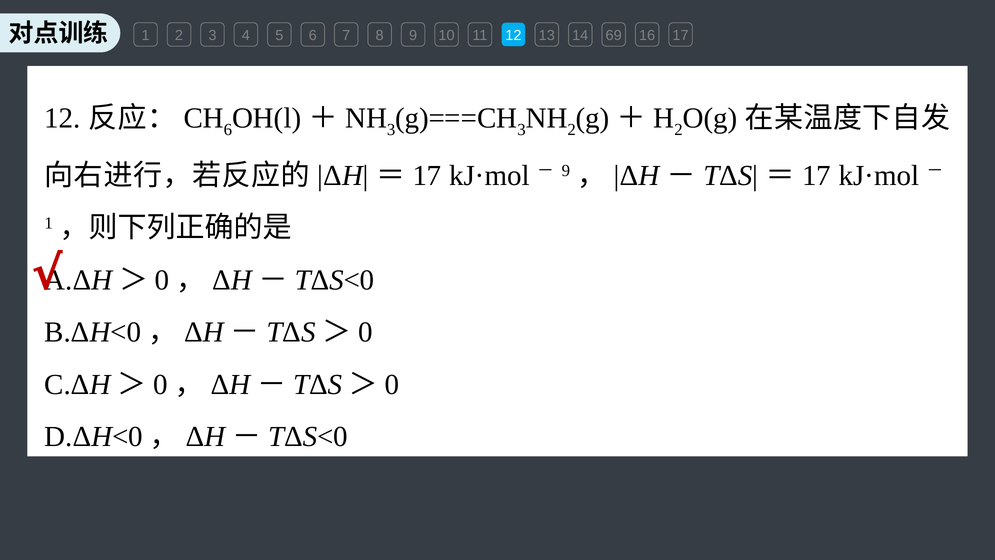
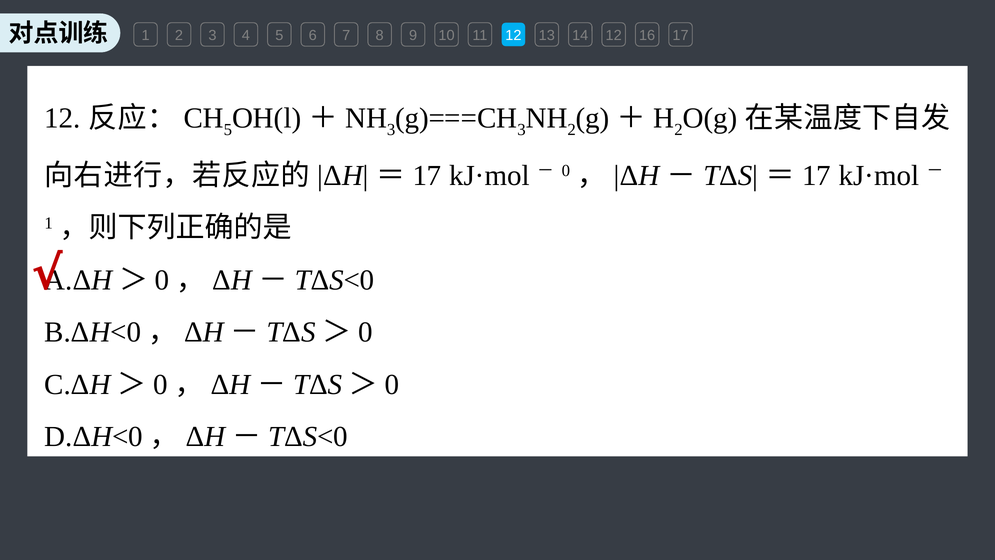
14 69: 69 -> 12
6 at (228, 130): 6 -> 5
9 at (566, 171): 9 -> 0
